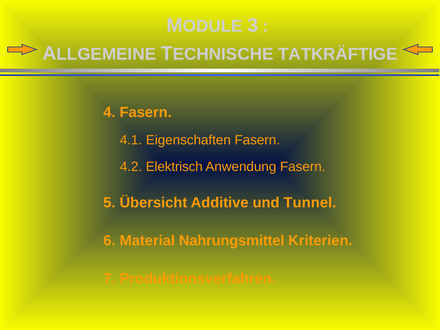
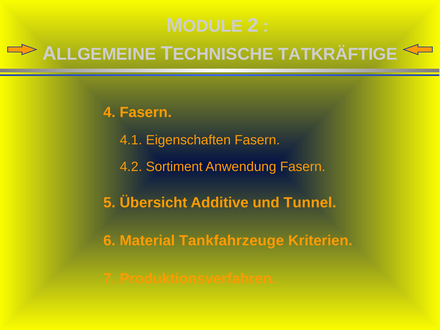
3: 3 -> 2
Elektrisch: Elektrisch -> Sortiment
Nahrungsmittel: Nahrungsmittel -> Tankfahrzeuge
